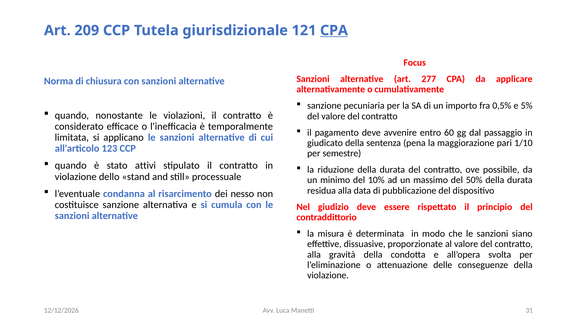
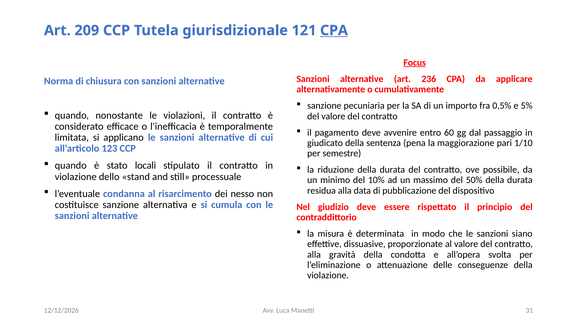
Focus underline: none -> present
277: 277 -> 236
attivi: attivi -> locali
